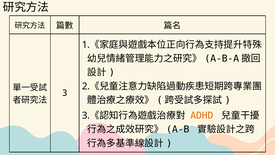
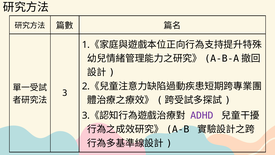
ADHD colour: orange -> purple
